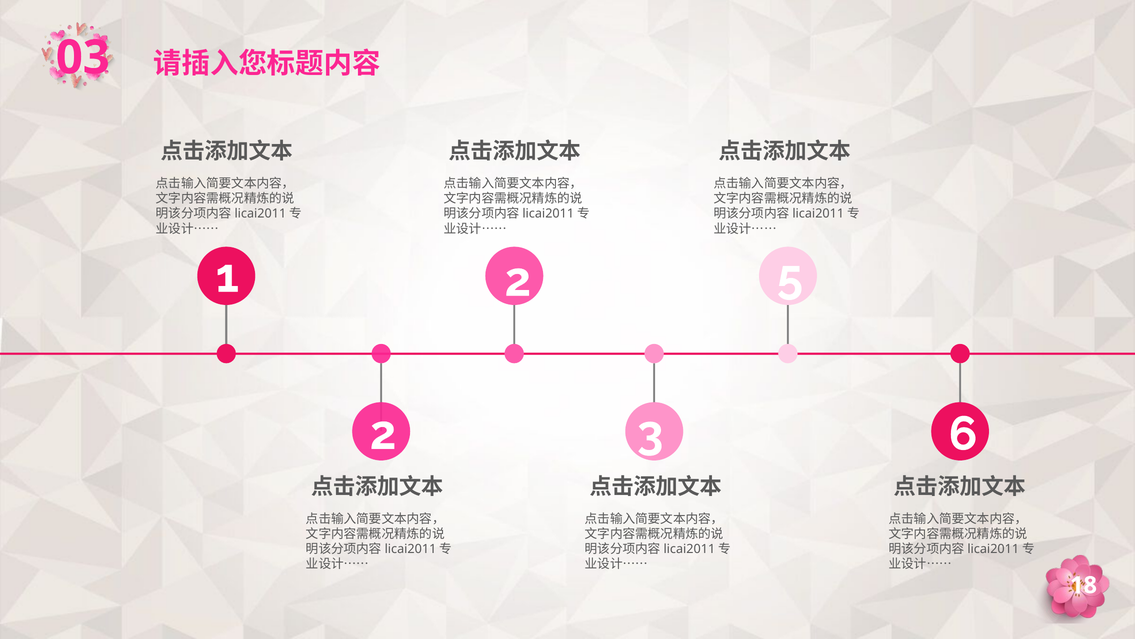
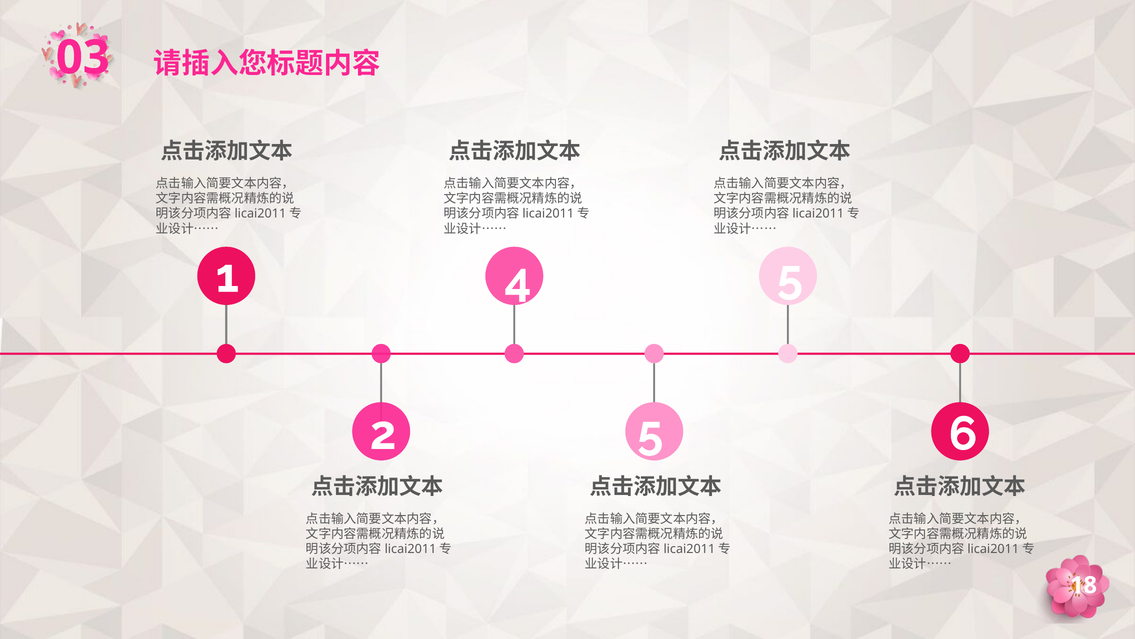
1 2: 2 -> 4
2 3: 3 -> 5
